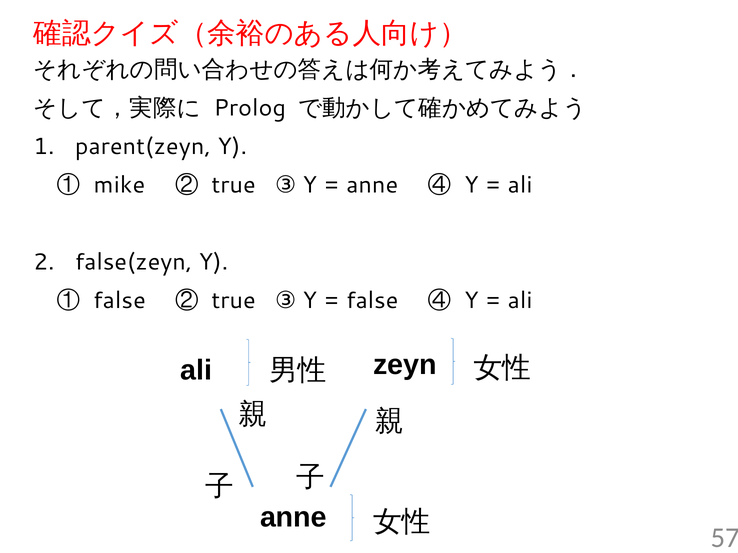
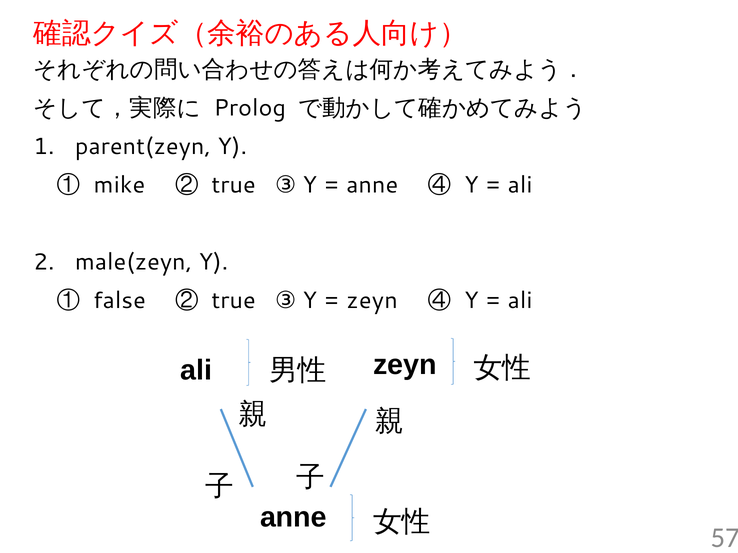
false(zeyn: false(zeyn -> male(zeyn
false at (372, 301): false -> zeyn
